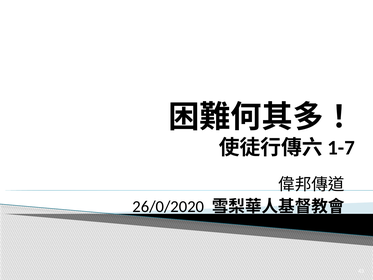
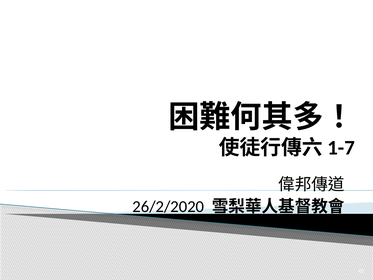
26/0/2020: 26/0/2020 -> 26/2/2020
